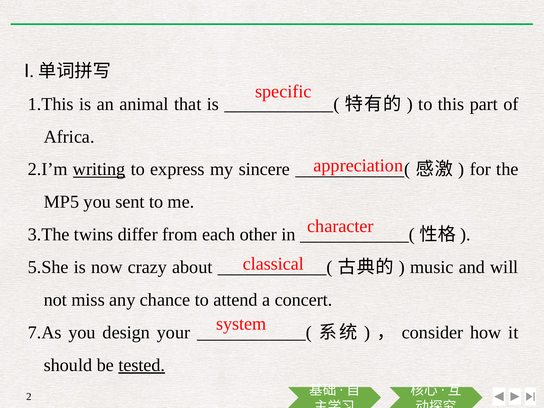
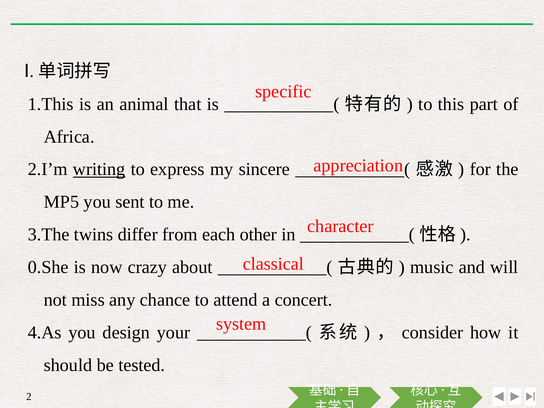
5.She: 5.She -> 0.She
7.As: 7.As -> 4.As
tested underline: present -> none
